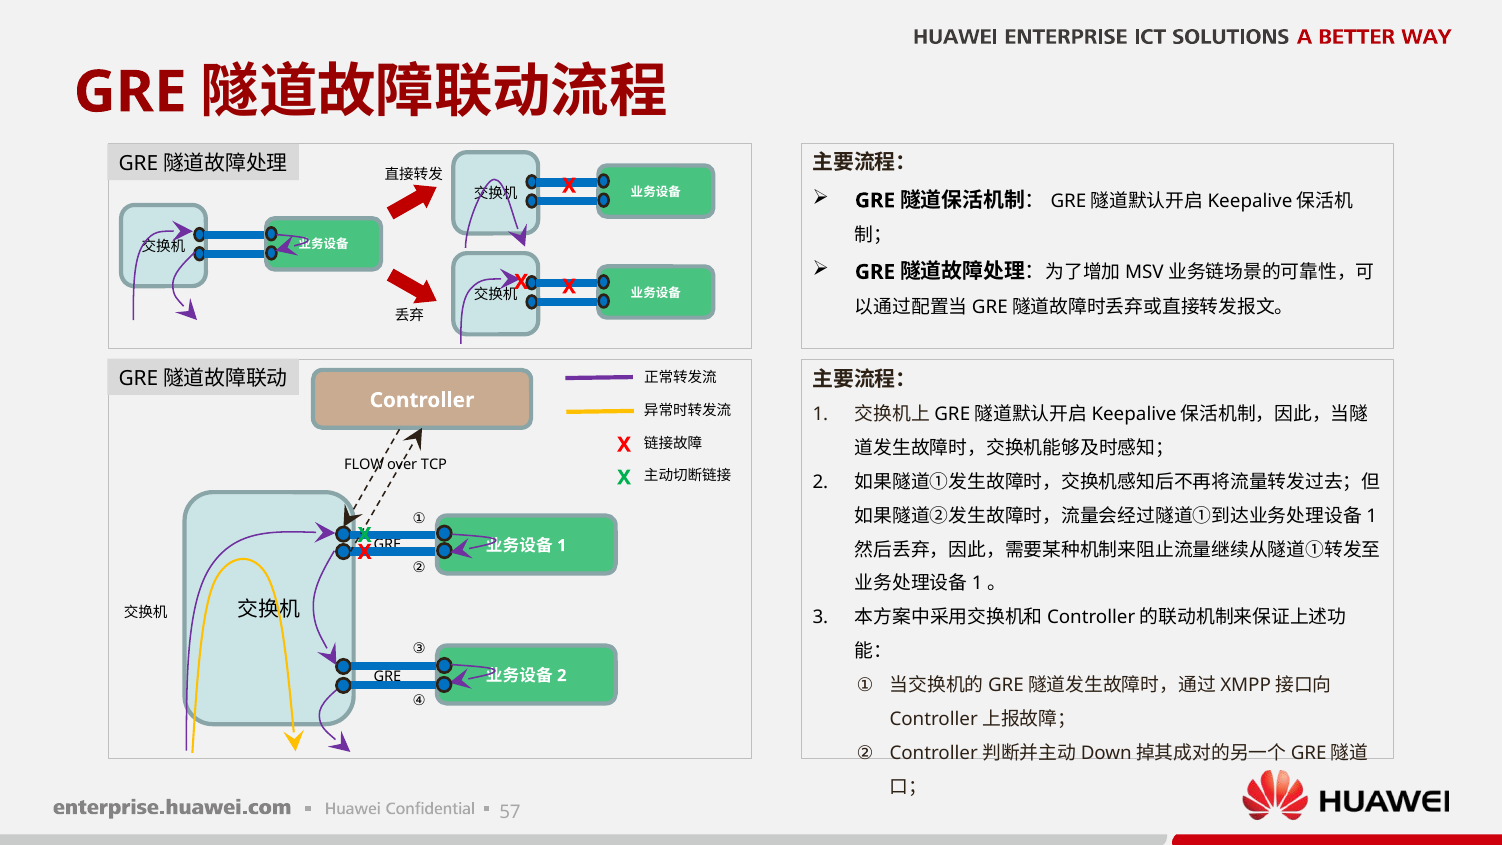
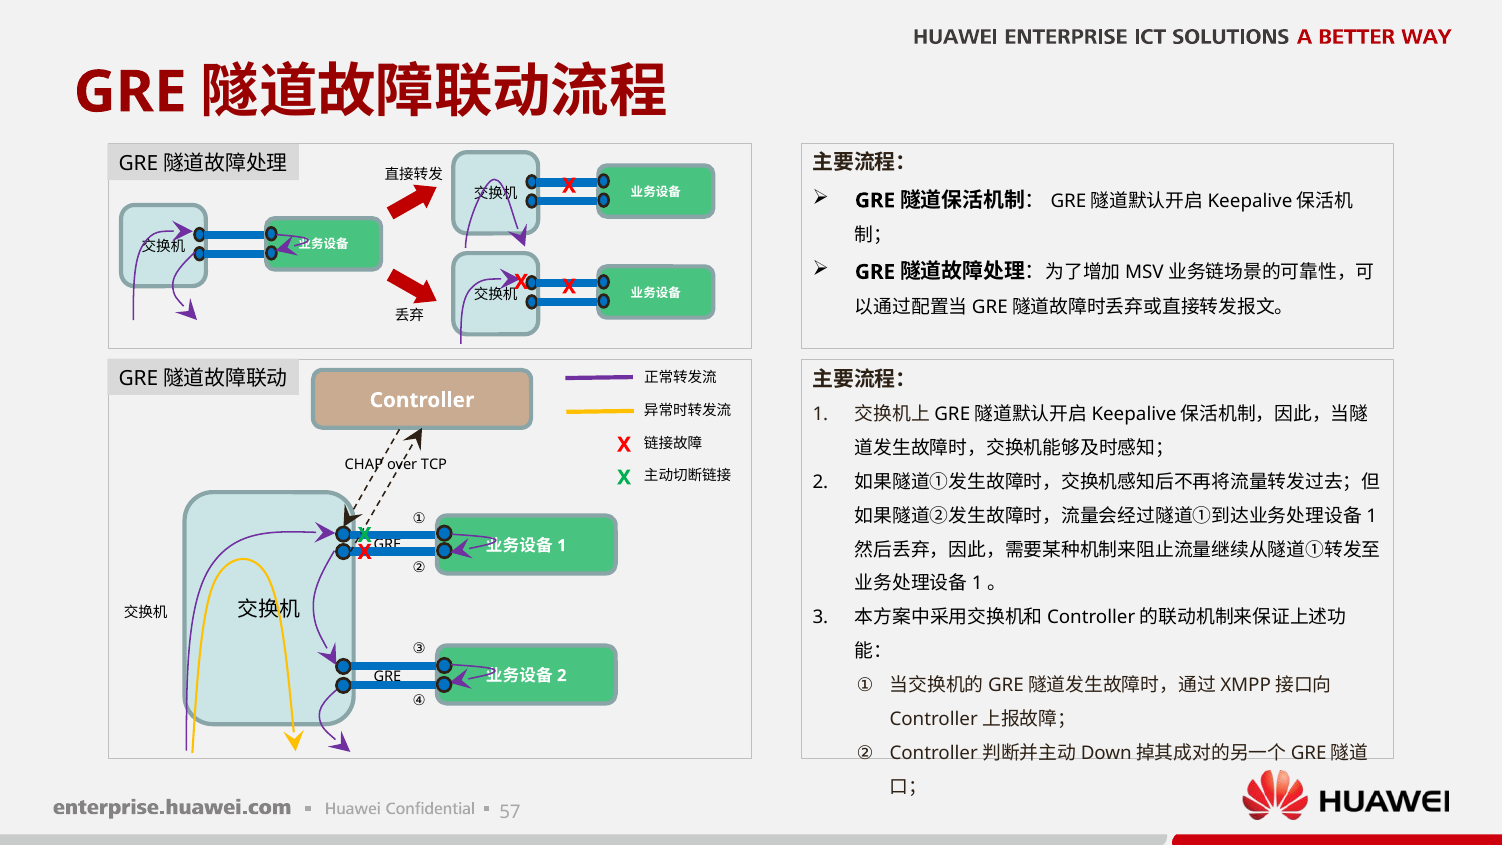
FLOW: FLOW -> CHAP
